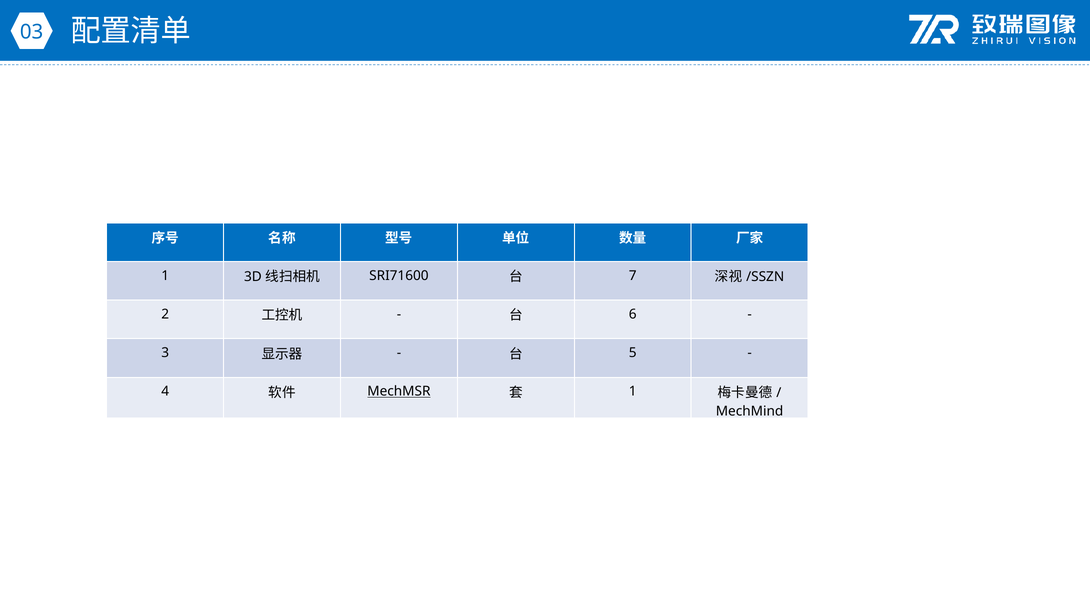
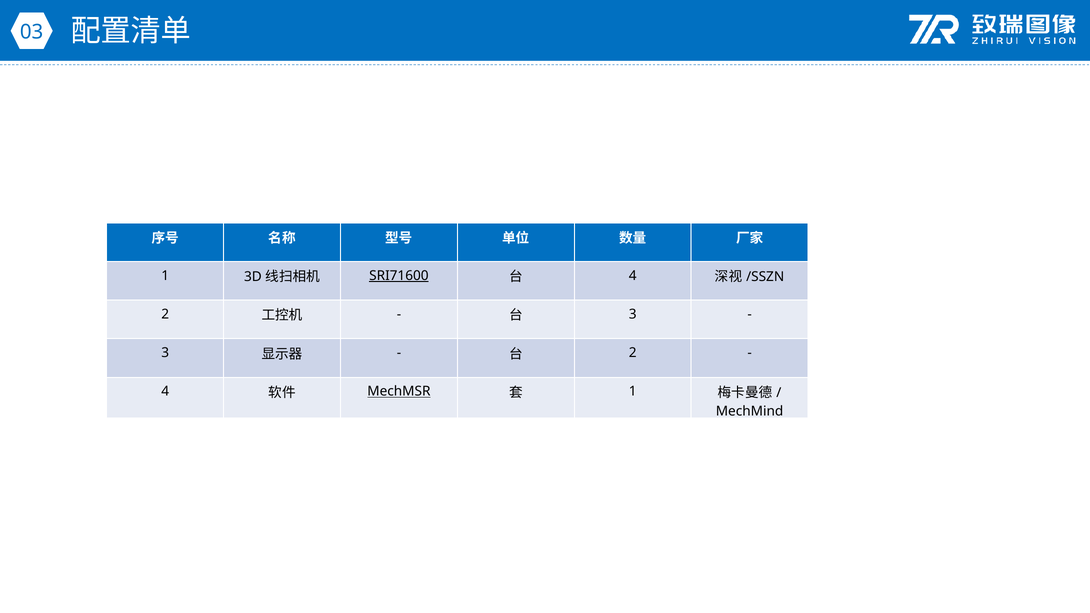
SRI71600 underline: none -> present
7 at (633, 276): 7 -> 4
6 at (633, 314): 6 -> 3
5 at (633, 353): 5 -> 2
